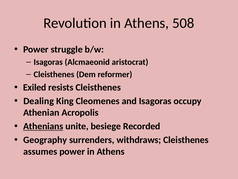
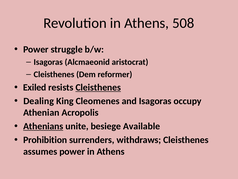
Cleisthenes at (98, 87) underline: none -> present
Recorded: Recorded -> Available
Geography: Geography -> Prohibition
